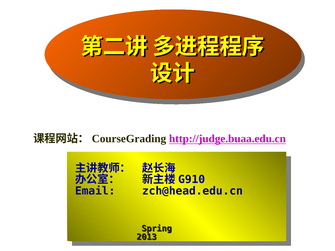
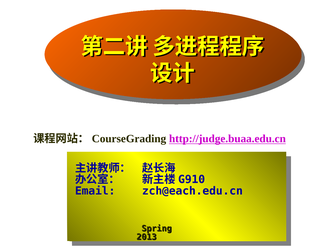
zch@head.edu.cn: zch@head.edu.cn -> zch@each.edu.cn
